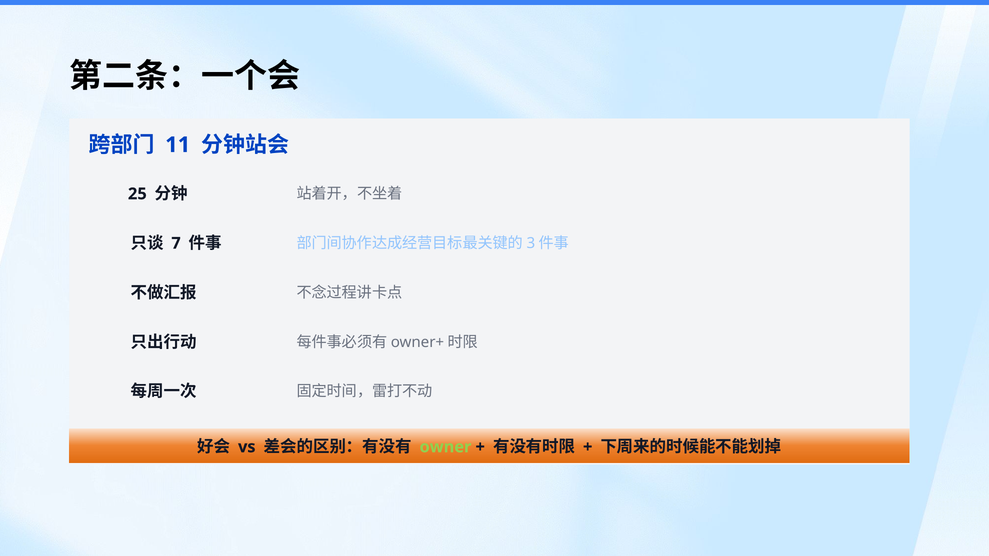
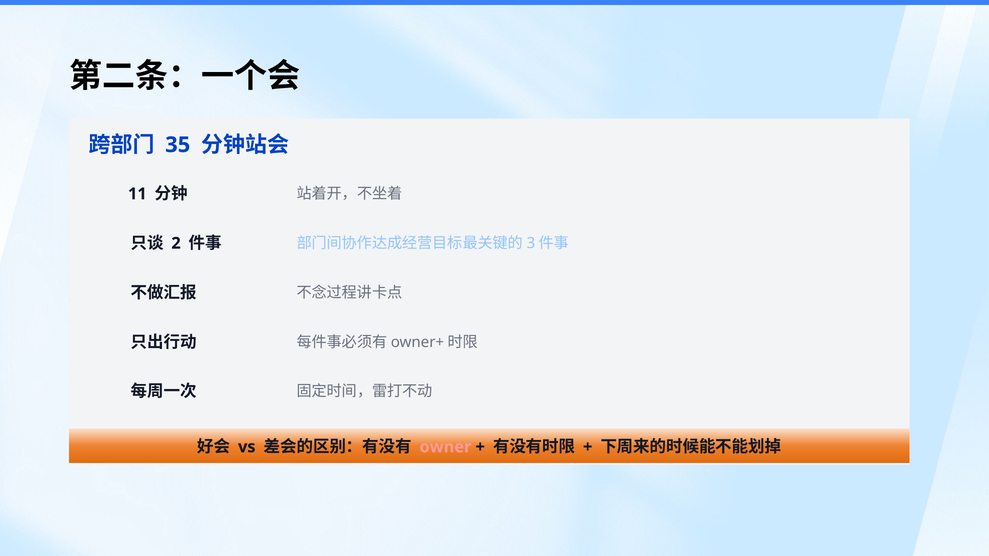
11: 11 -> 35
25: 25 -> 11
7: 7 -> 2
owner colour: light green -> pink
